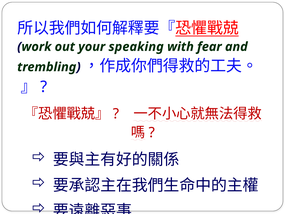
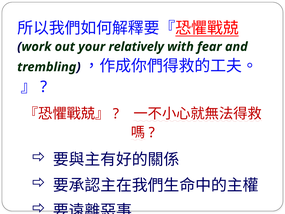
speaking: speaking -> relatively
